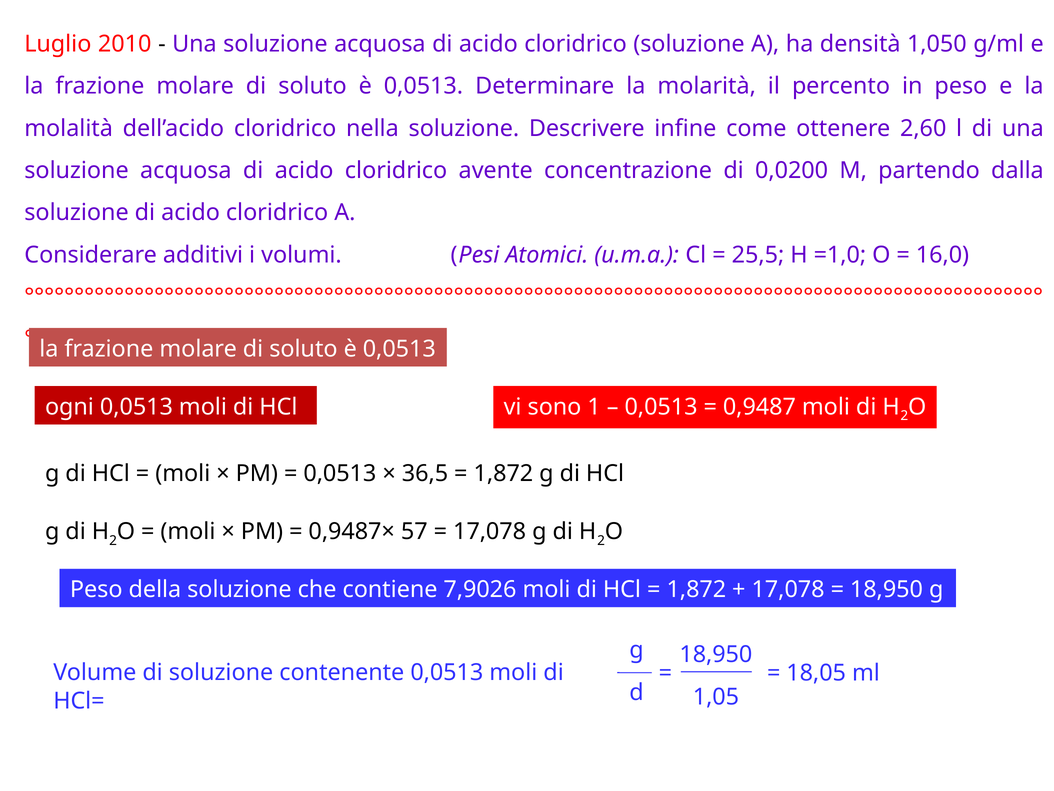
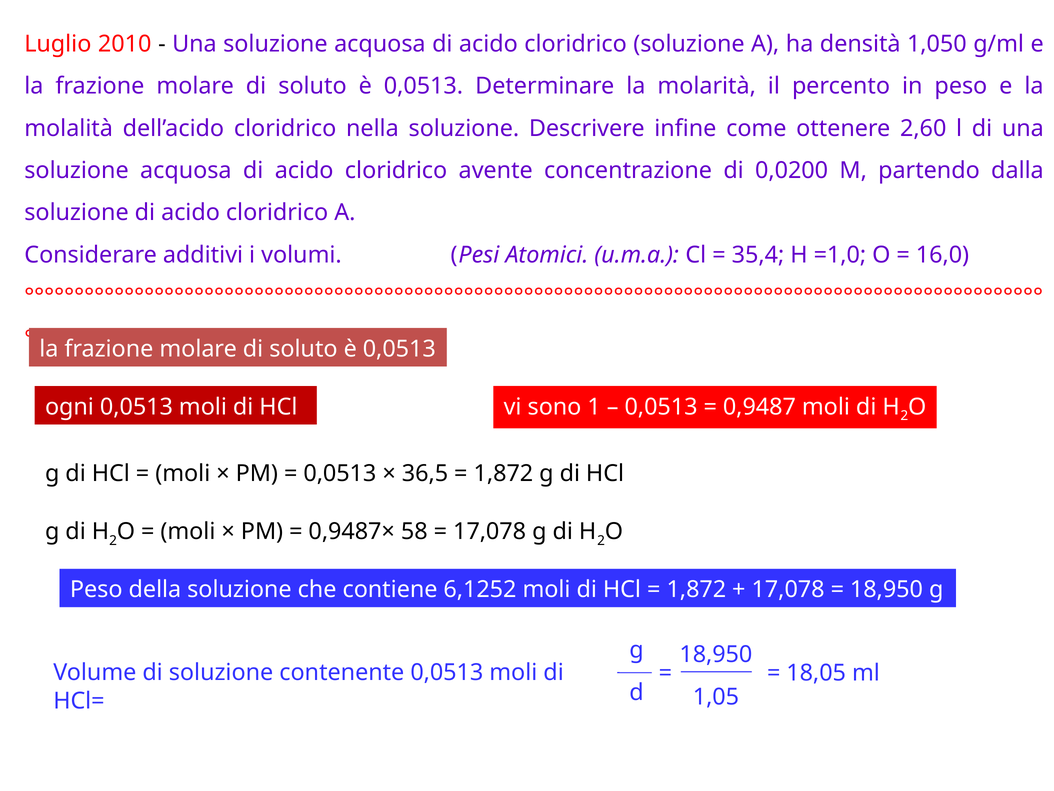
25,5: 25,5 -> 35,4
57: 57 -> 58
7,9026: 7,9026 -> 6,1252
